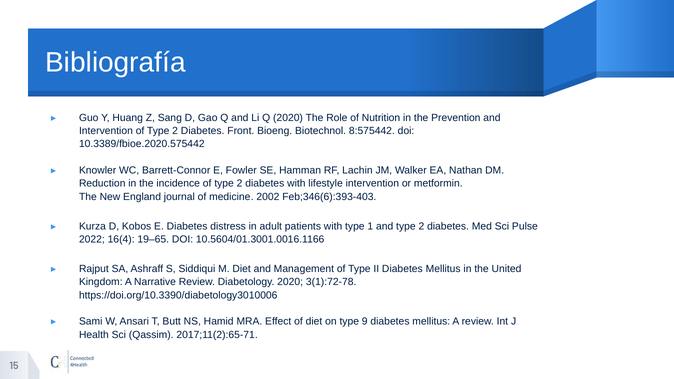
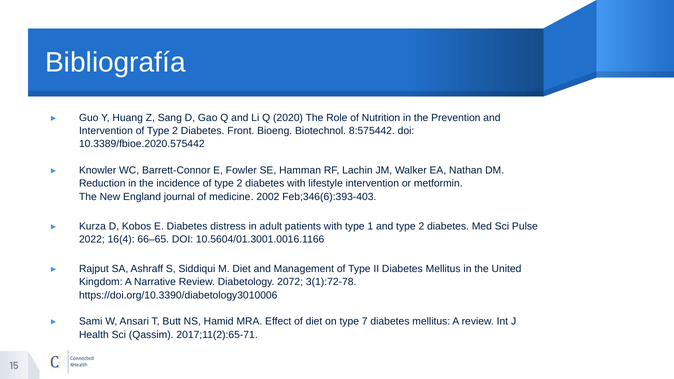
19–65: 19–65 -> 66–65
Diabetology 2020: 2020 -> 2072
9: 9 -> 7
